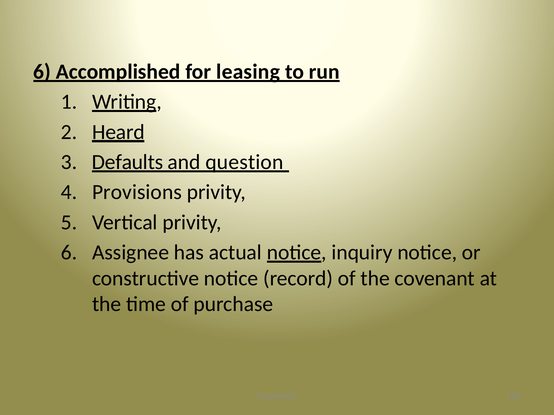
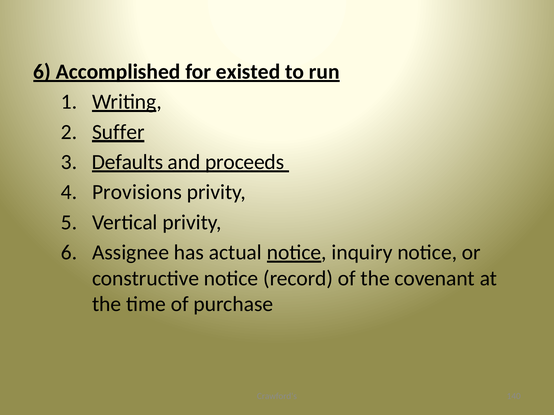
leasing: leasing -> existed
Heard: Heard -> Suffer
question: question -> proceeds
